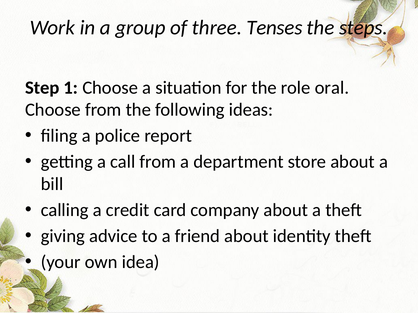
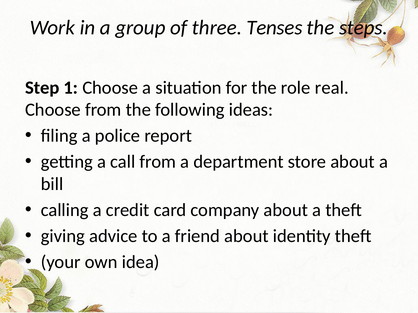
oral: oral -> real
